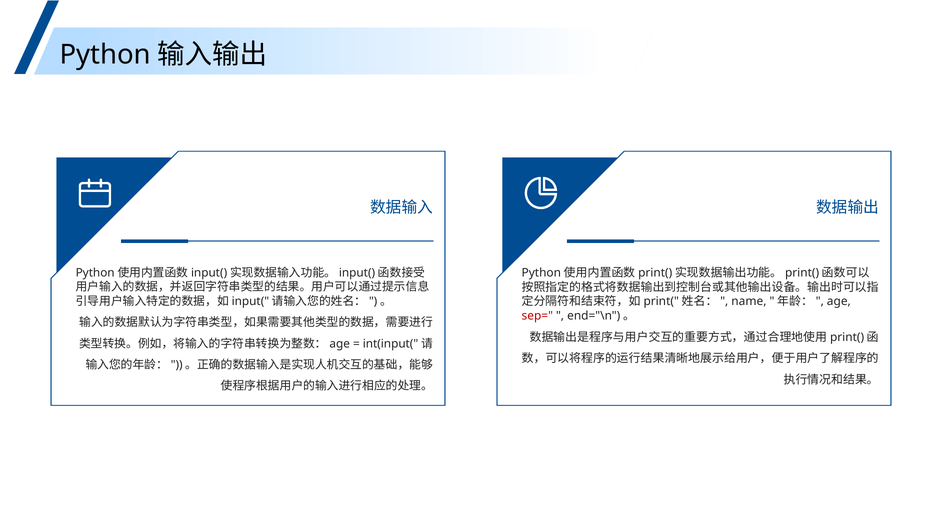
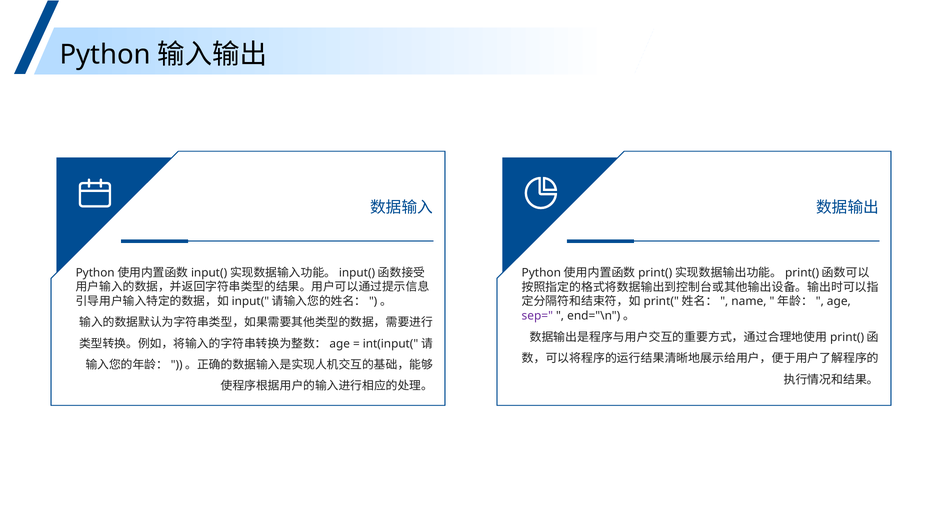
sep= colour: red -> purple
